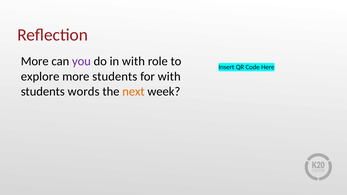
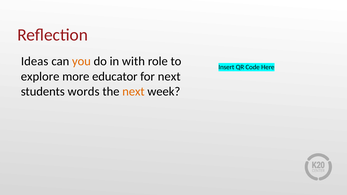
More at (35, 61): More -> Ideas
you colour: purple -> orange
more students: students -> educator
for with: with -> next
